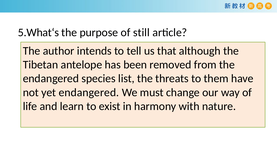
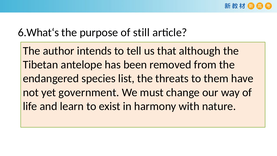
5.What‘s: 5.What‘s -> 6.What‘s
yet endangered: endangered -> government
